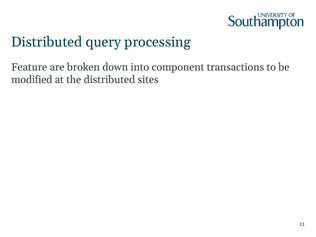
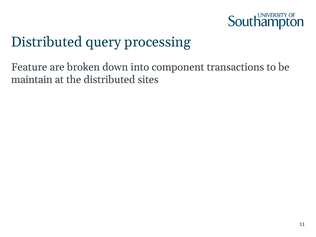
modified: modified -> maintain
